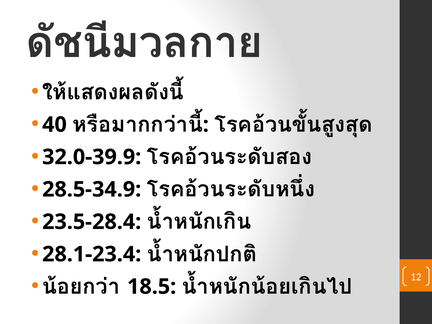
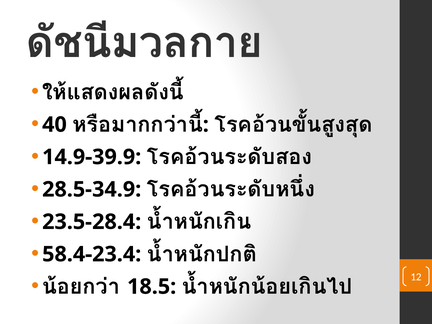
32.0-39.9: 32.0-39.9 -> 14.9-39.9
28.1-23.4: 28.1-23.4 -> 58.4-23.4
